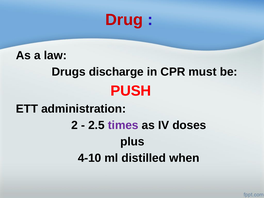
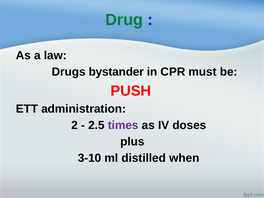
Drug colour: red -> green
discharge: discharge -> bystander
4-10: 4-10 -> 3-10
